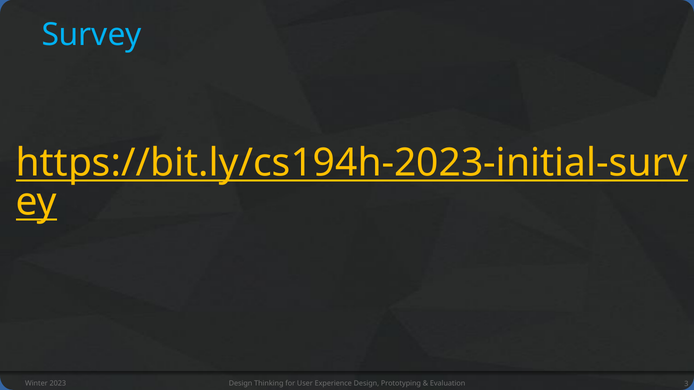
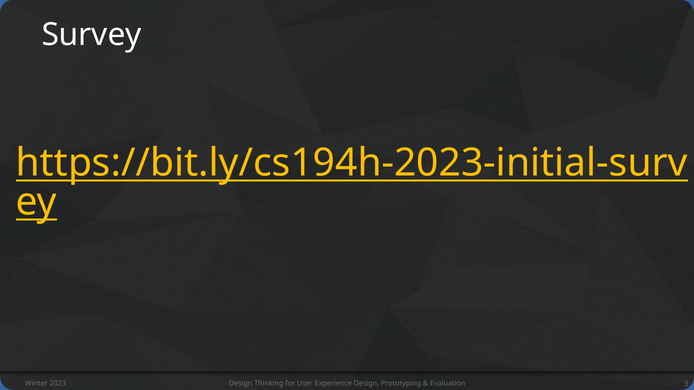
Survey colour: light blue -> white
